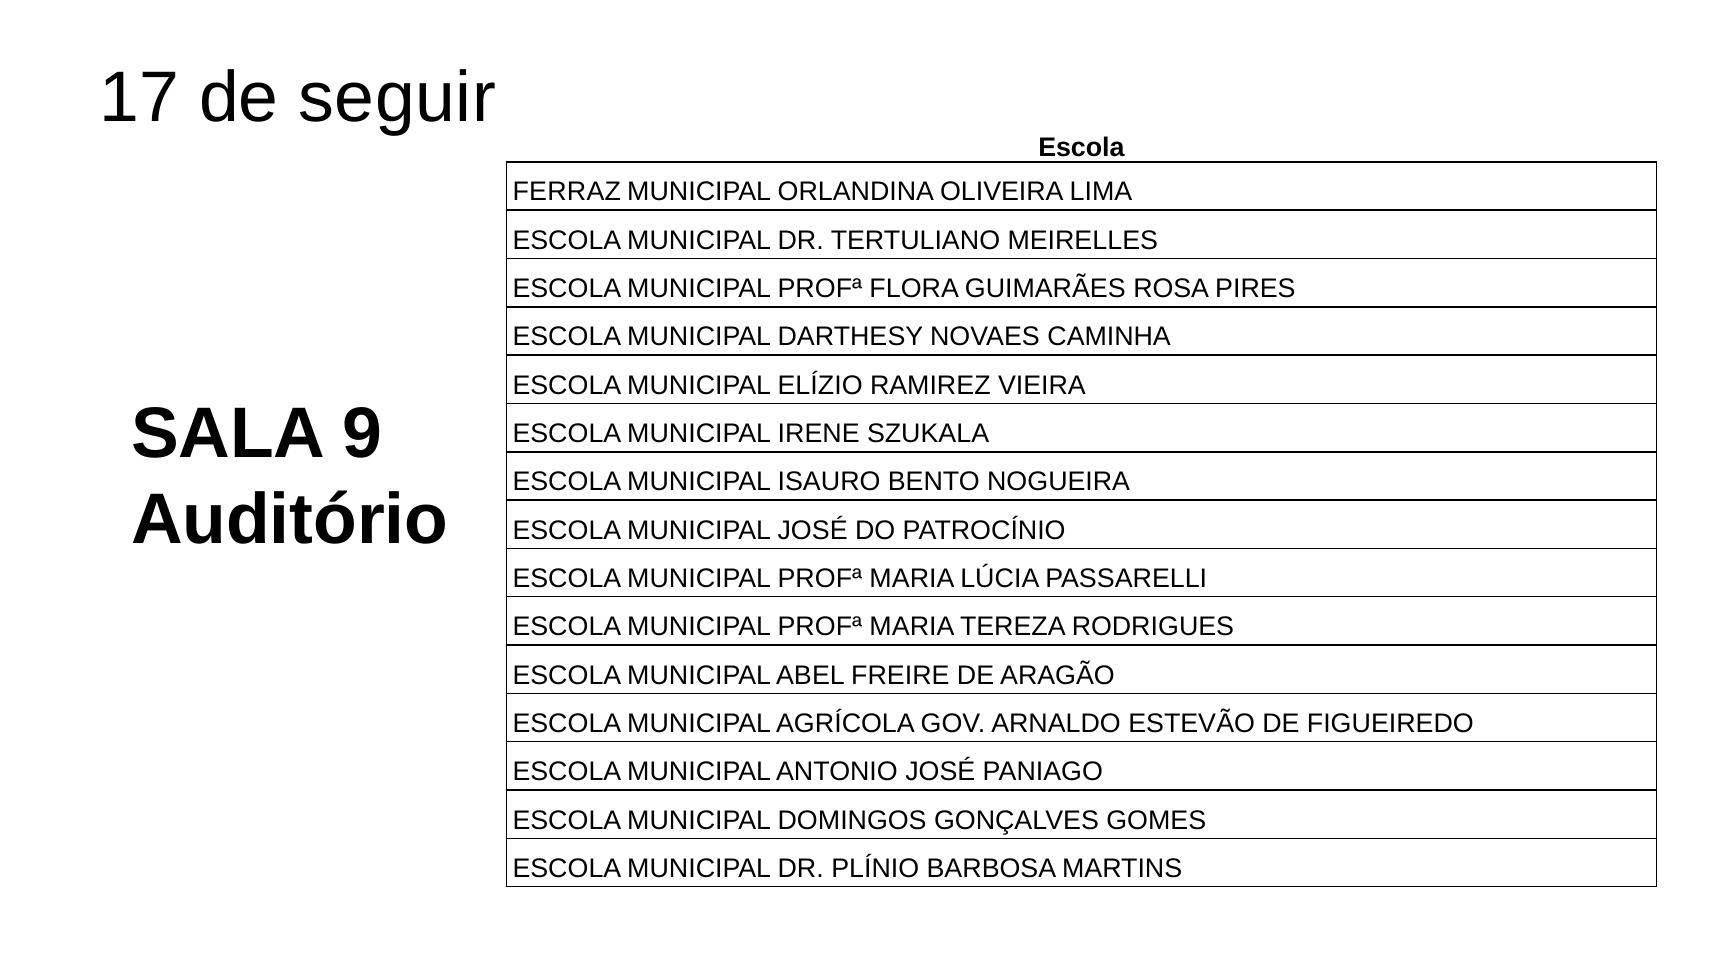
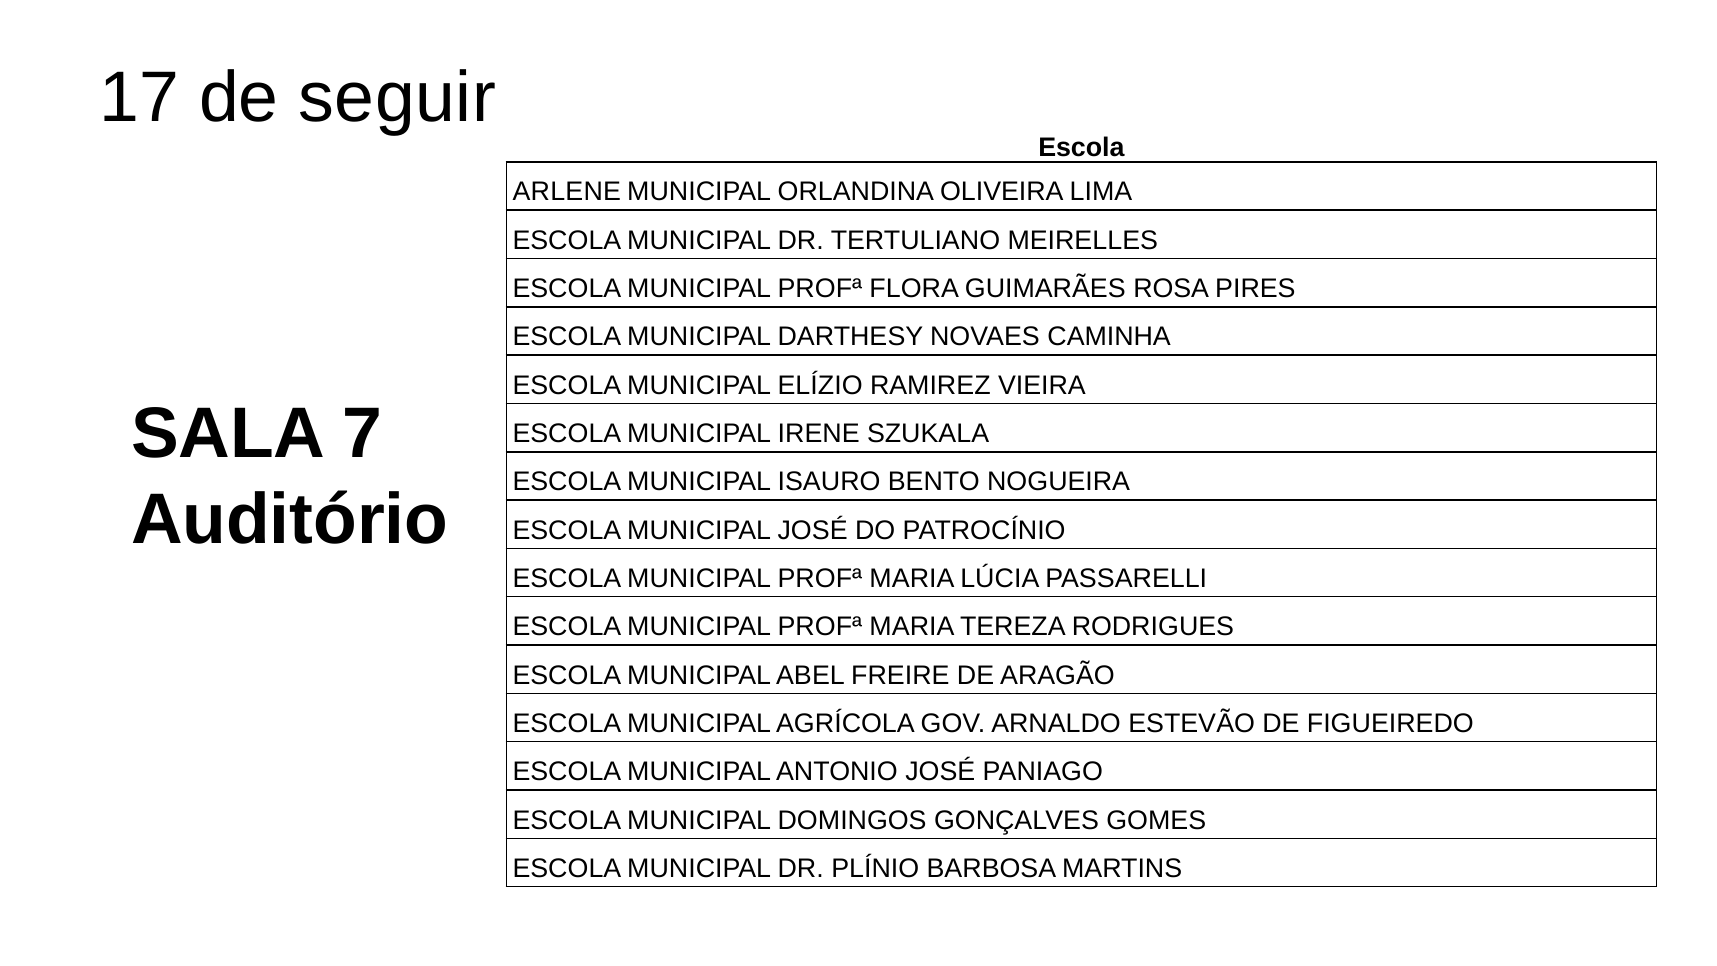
FERRAZ: FERRAZ -> ARLENE
9: 9 -> 7
